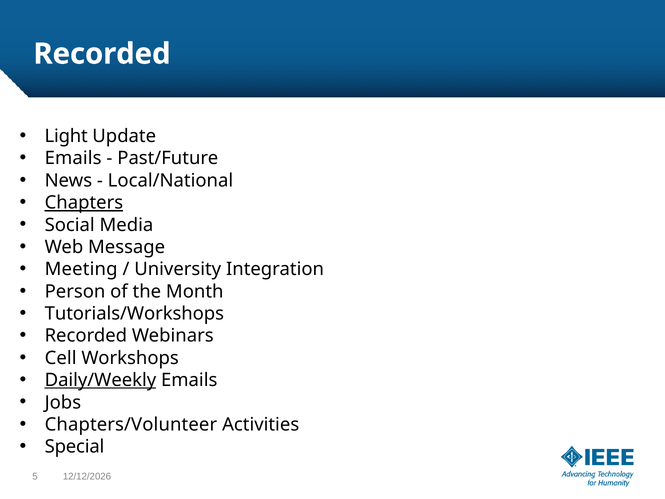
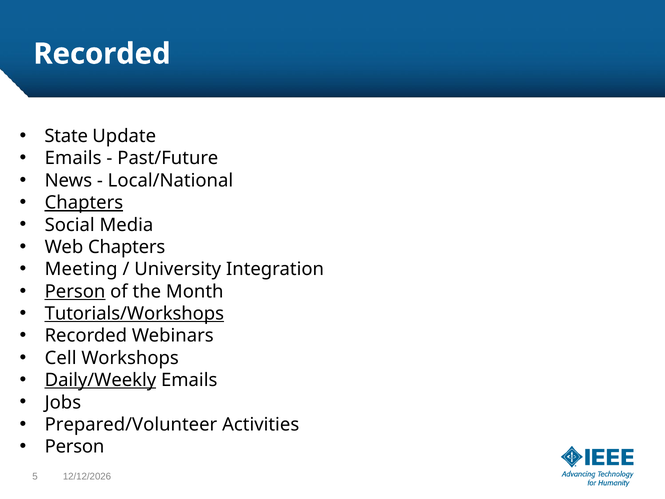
Light: Light -> State
Web Message: Message -> Chapters
Person at (75, 291) underline: none -> present
Tutorials/Workshops underline: none -> present
Chapters/Volunteer: Chapters/Volunteer -> Prepared/Volunteer
Special at (75, 447): Special -> Person
